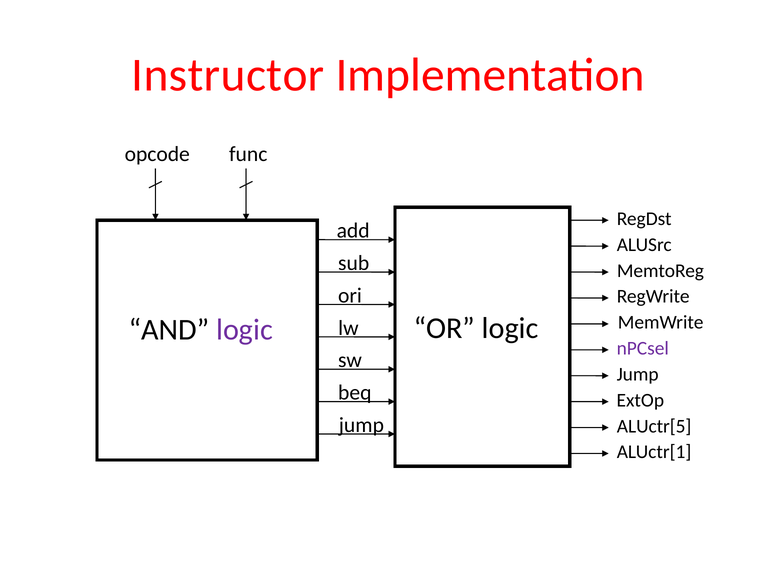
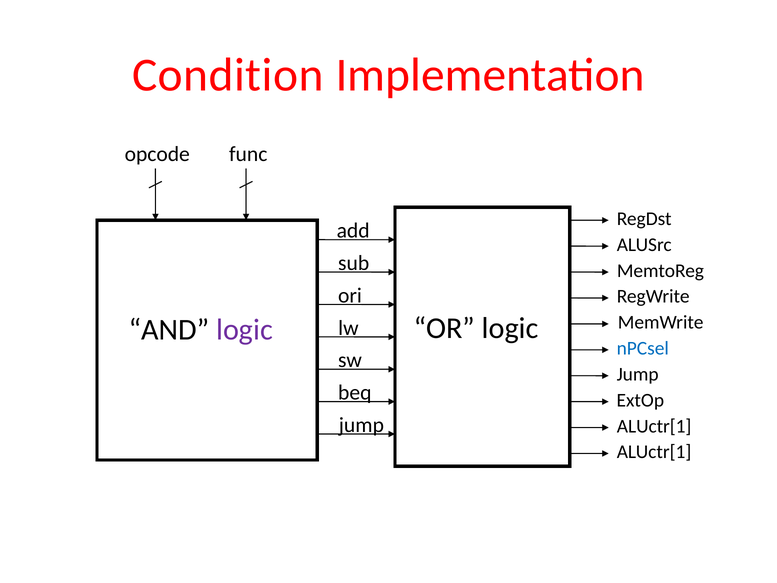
Instructor: Instructor -> Condition
nPCsel colour: purple -> blue
ALUctr[5 at (654, 426): ALUctr[5 -> ALUctr[1
